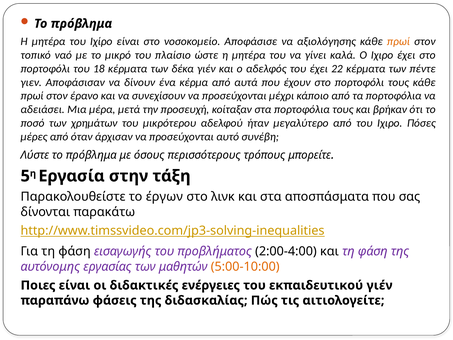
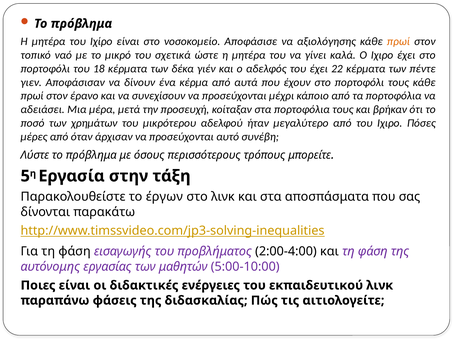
πλαίσιο: πλαίσιο -> σχετικά
5:00-10:00 colour: orange -> purple
εκπαιδευτικού γιέν: γιέν -> λινκ
